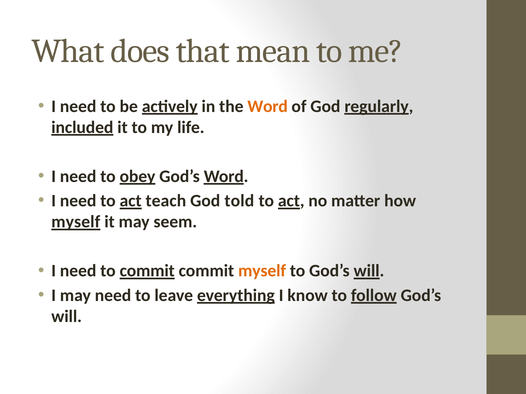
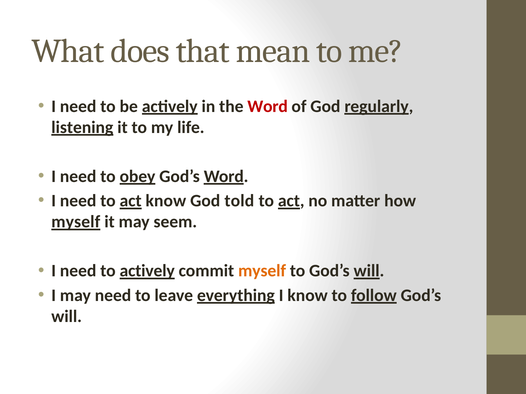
Word at (268, 106) colour: orange -> red
included: included -> listening
act teach: teach -> know
to commit: commit -> actively
